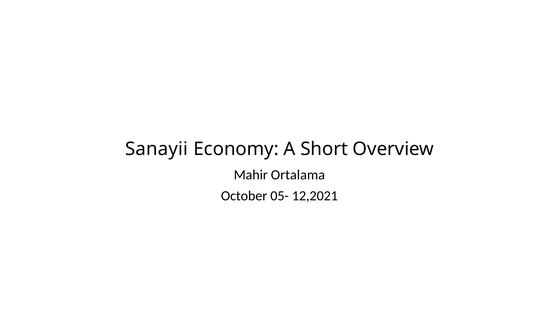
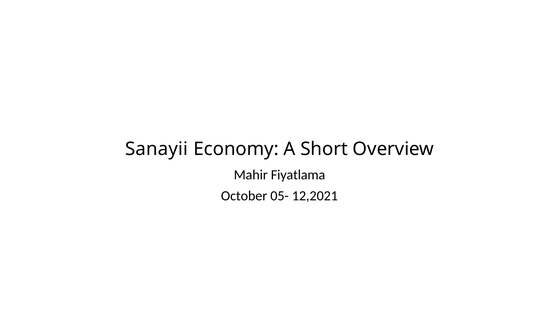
Ortalama: Ortalama -> Fiyatlama
